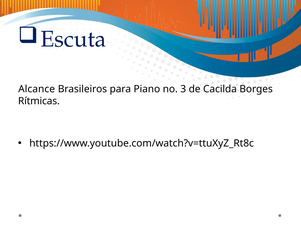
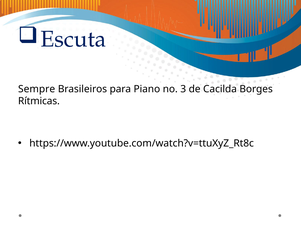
Alcance: Alcance -> Sempre
